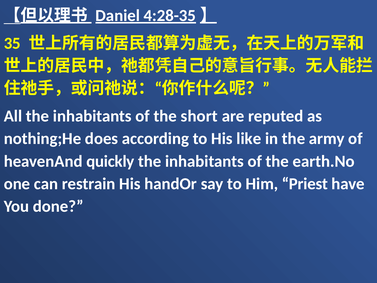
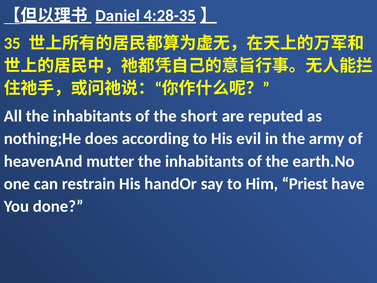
like: like -> evil
quickly: quickly -> mutter
